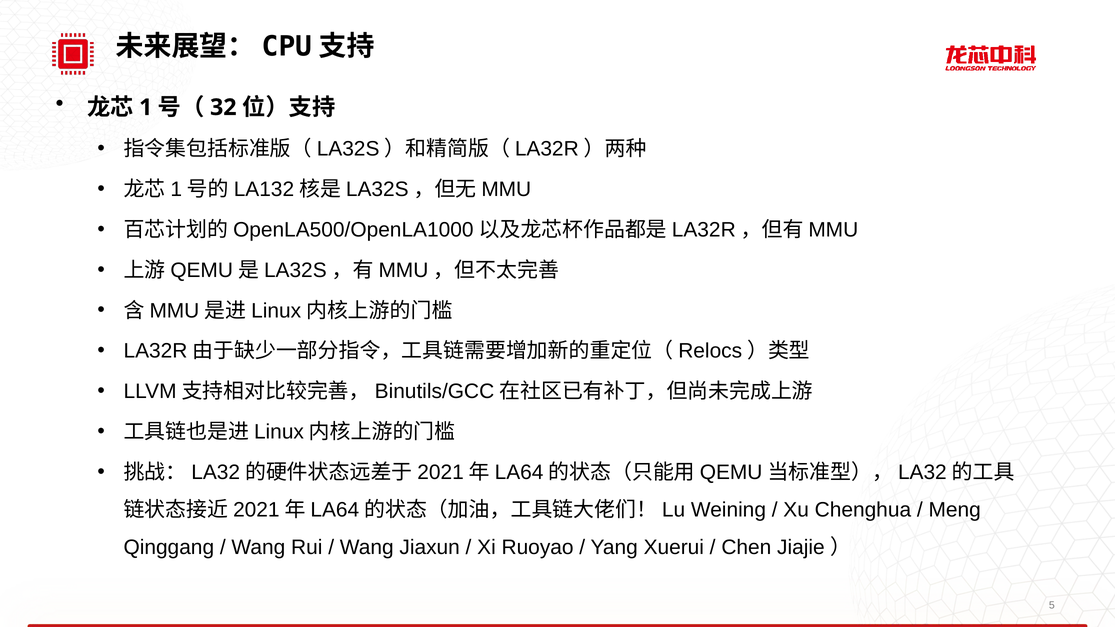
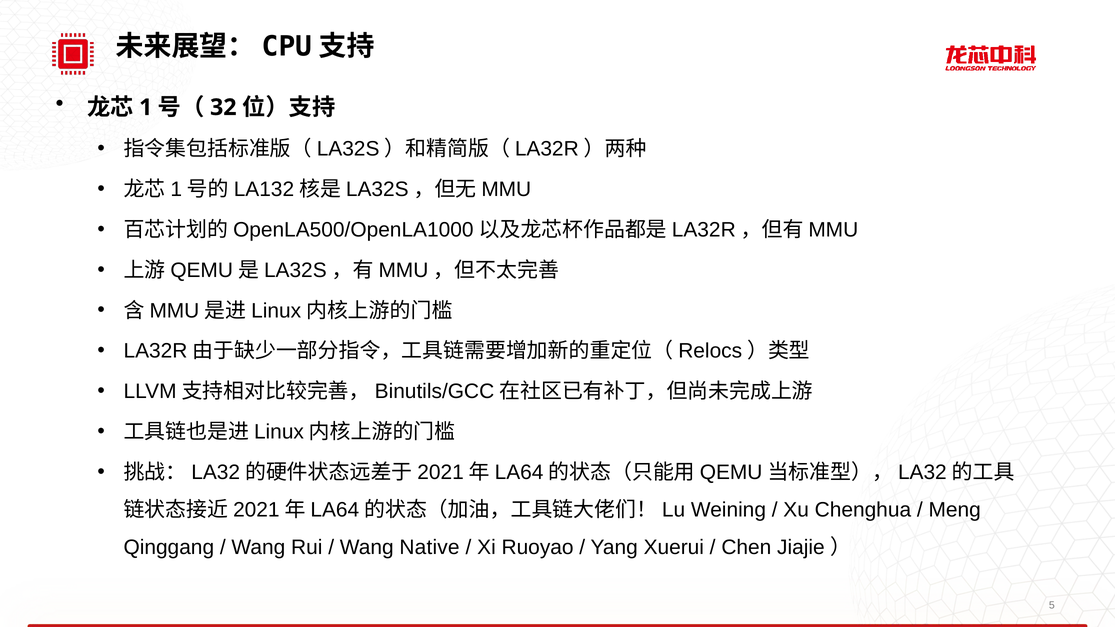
Jiaxun: Jiaxun -> Native
